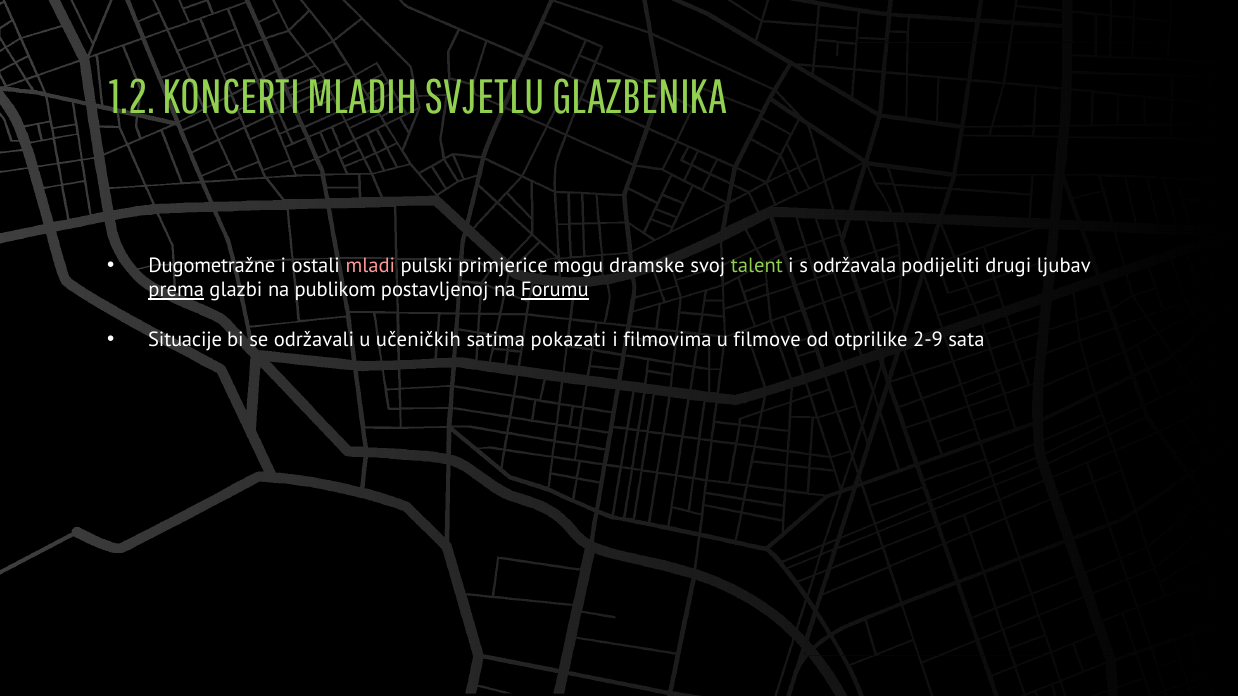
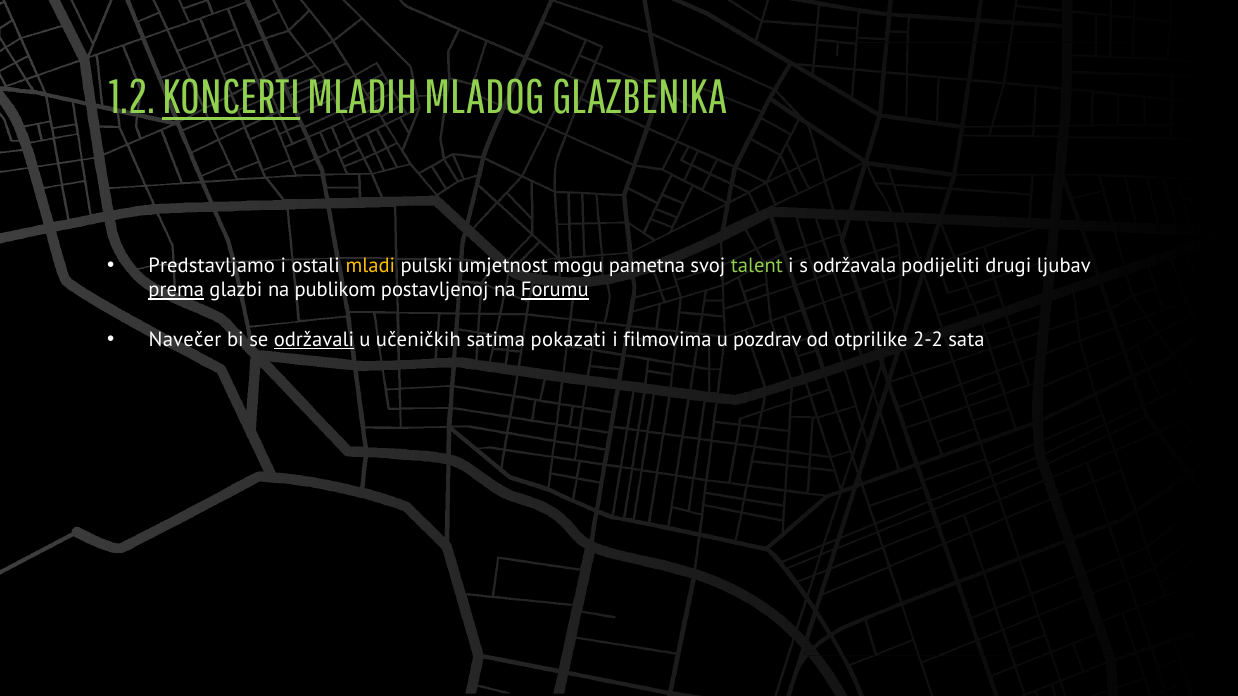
KONCERTI underline: none -> present
SVJETLU: SVJETLU -> MLADOG
Dugometražne: Dugometražne -> Predstavljamo
mladi colour: pink -> yellow
primjerice: primjerice -> umjetnost
dramske: dramske -> pametna
Situacije: Situacije -> Navečer
održavali underline: none -> present
filmove: filmove -> pozdrav
2-9: 2-9 -> 2-2
